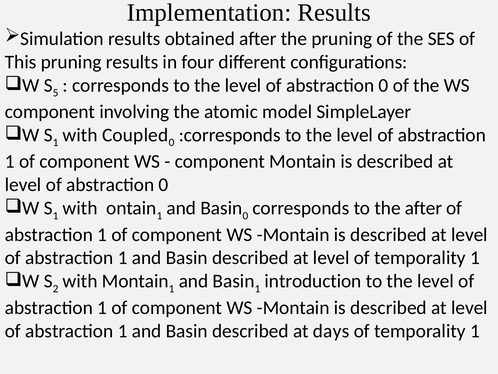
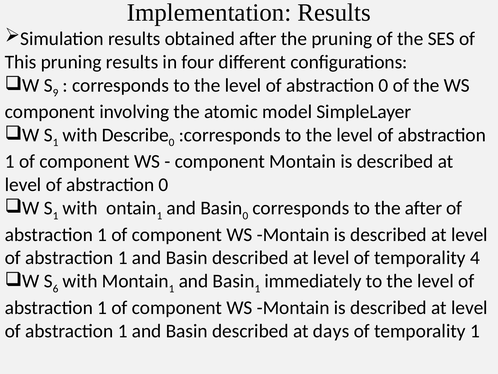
5: 5 -> 9
Coupled: Coupled -> Describe
level of temporality 1: 1 -> 4
2: 2 -> 6
introduction: introduction -> immediately
